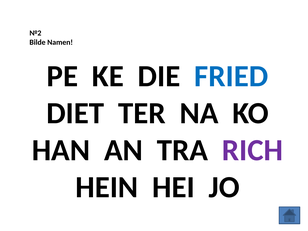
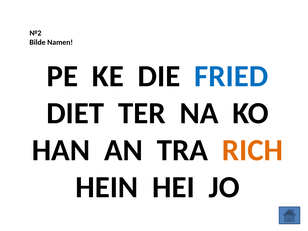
RICH colour: purple -> orange
